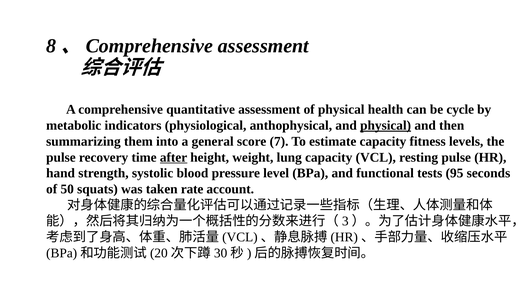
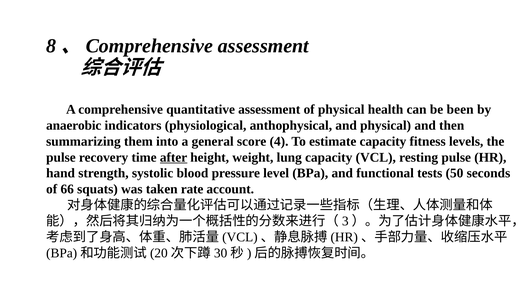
cycle: cycle -> been
metabolic: metabolic -> anaerobic
physical at (386, 126) underline: present -> none
7: 7 -> 4
95: 95 -> 50
50: 50 -> 66
